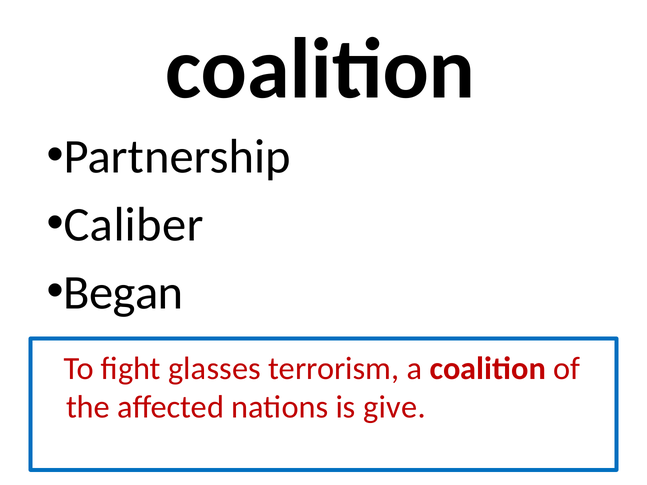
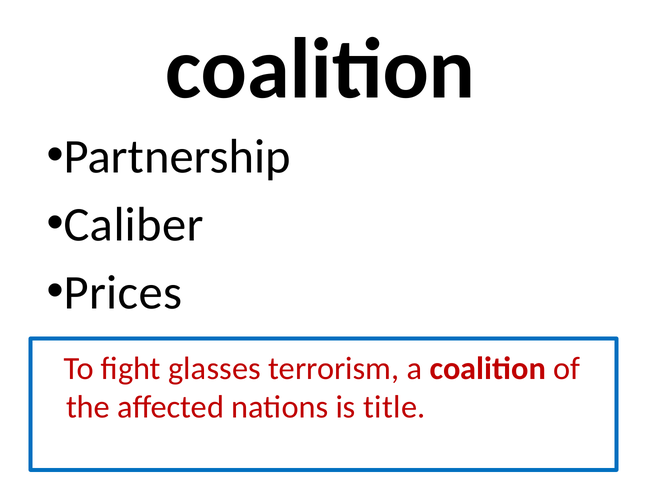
Began: Began -> Prices
give: give -> title
